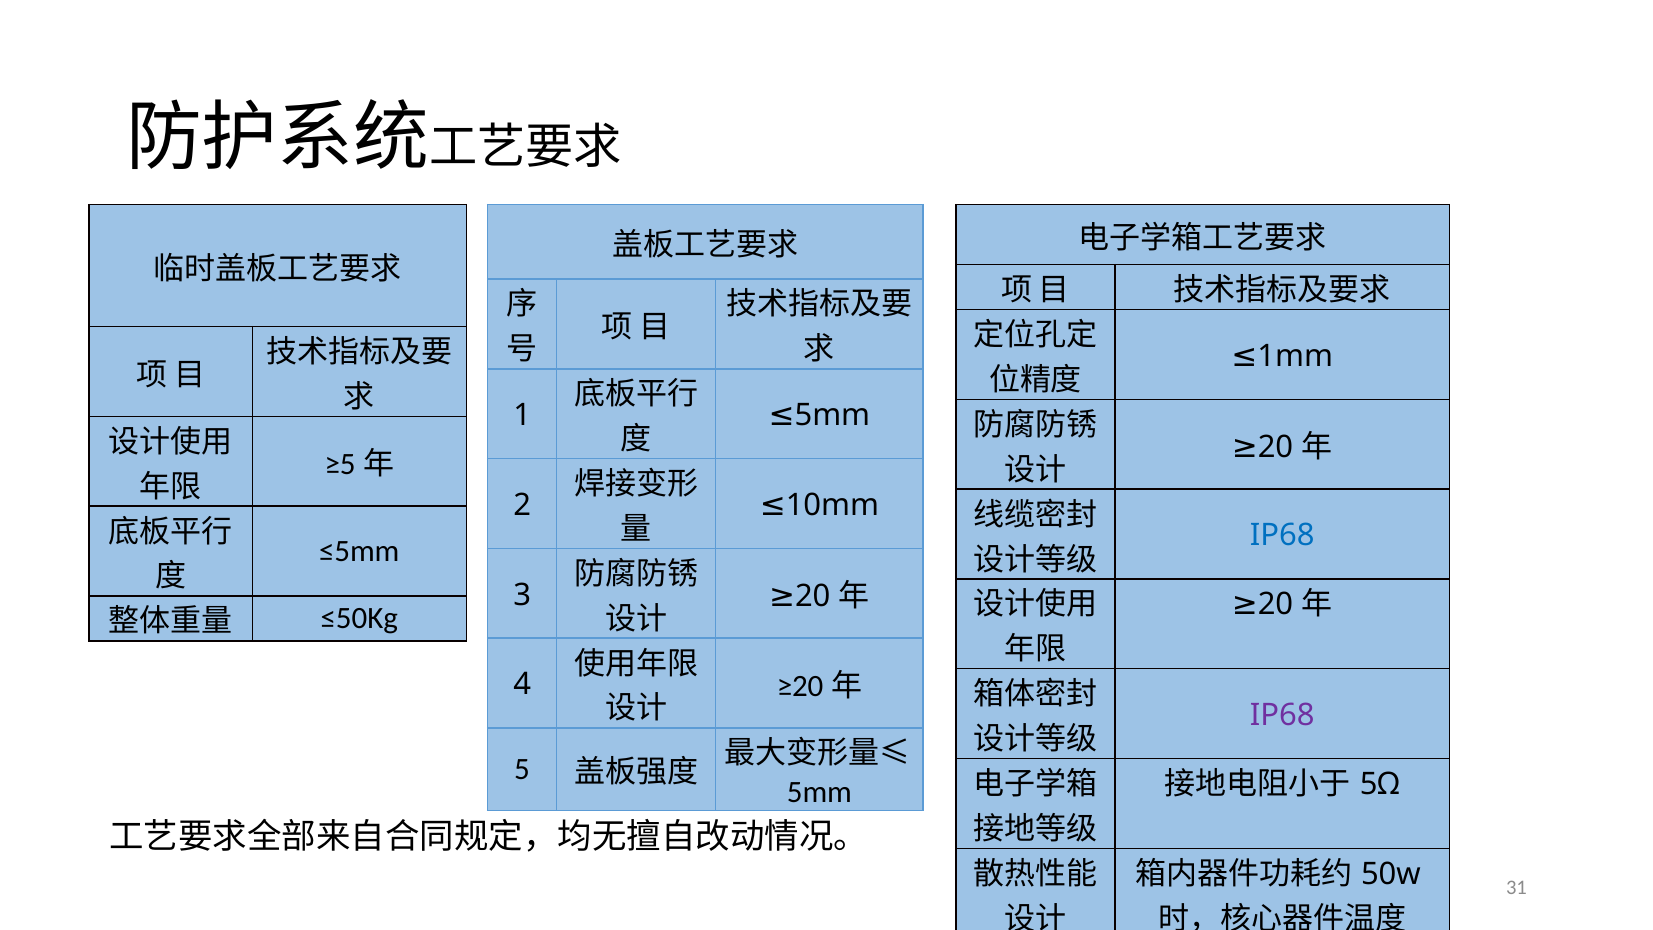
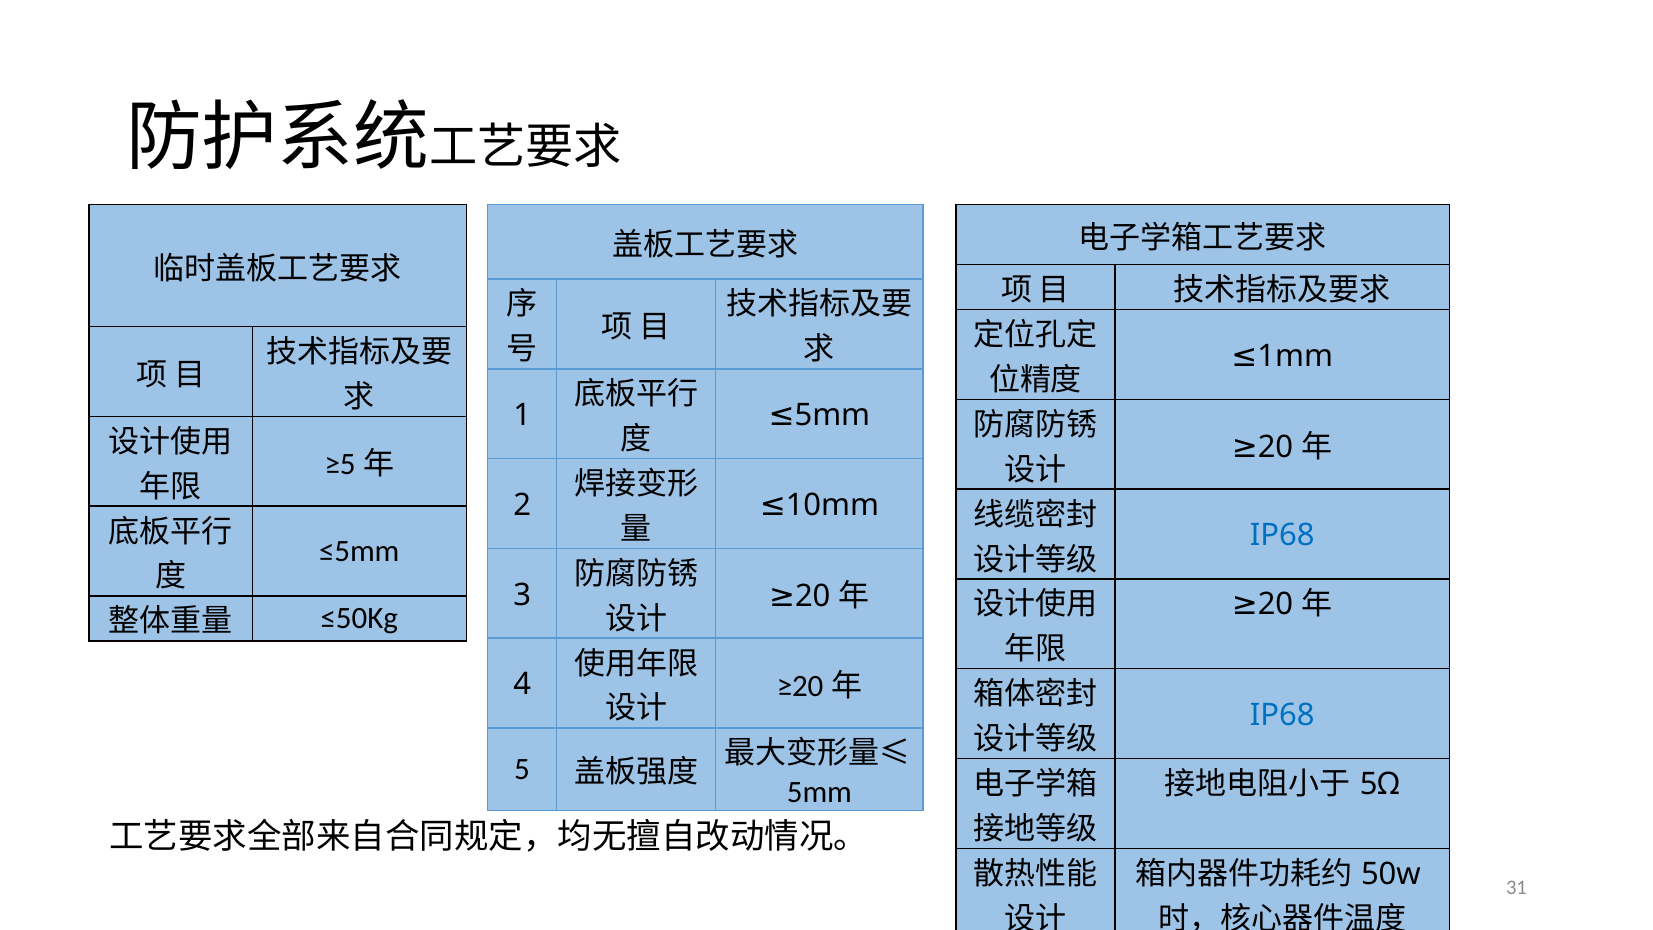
IP68 at (1282, 715) colour: purple -> blue
